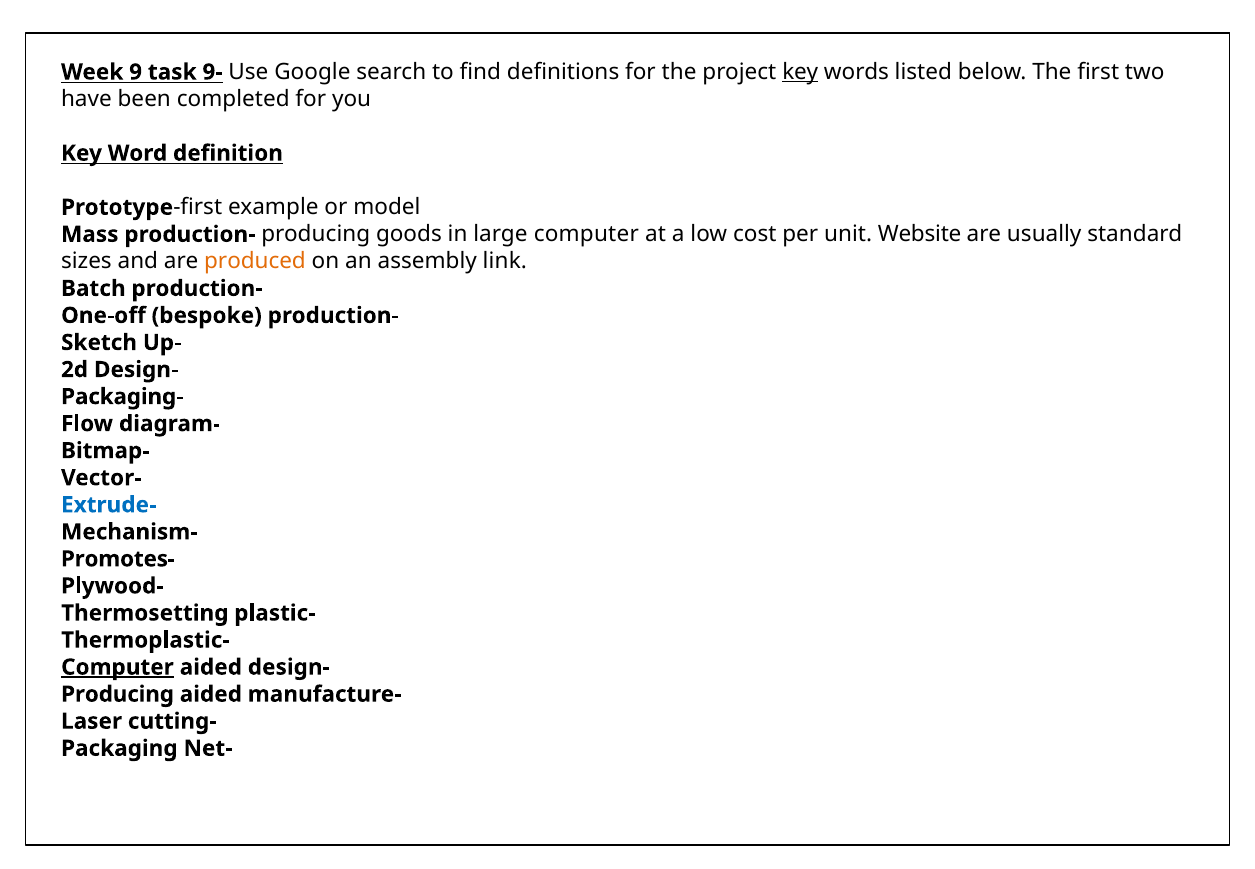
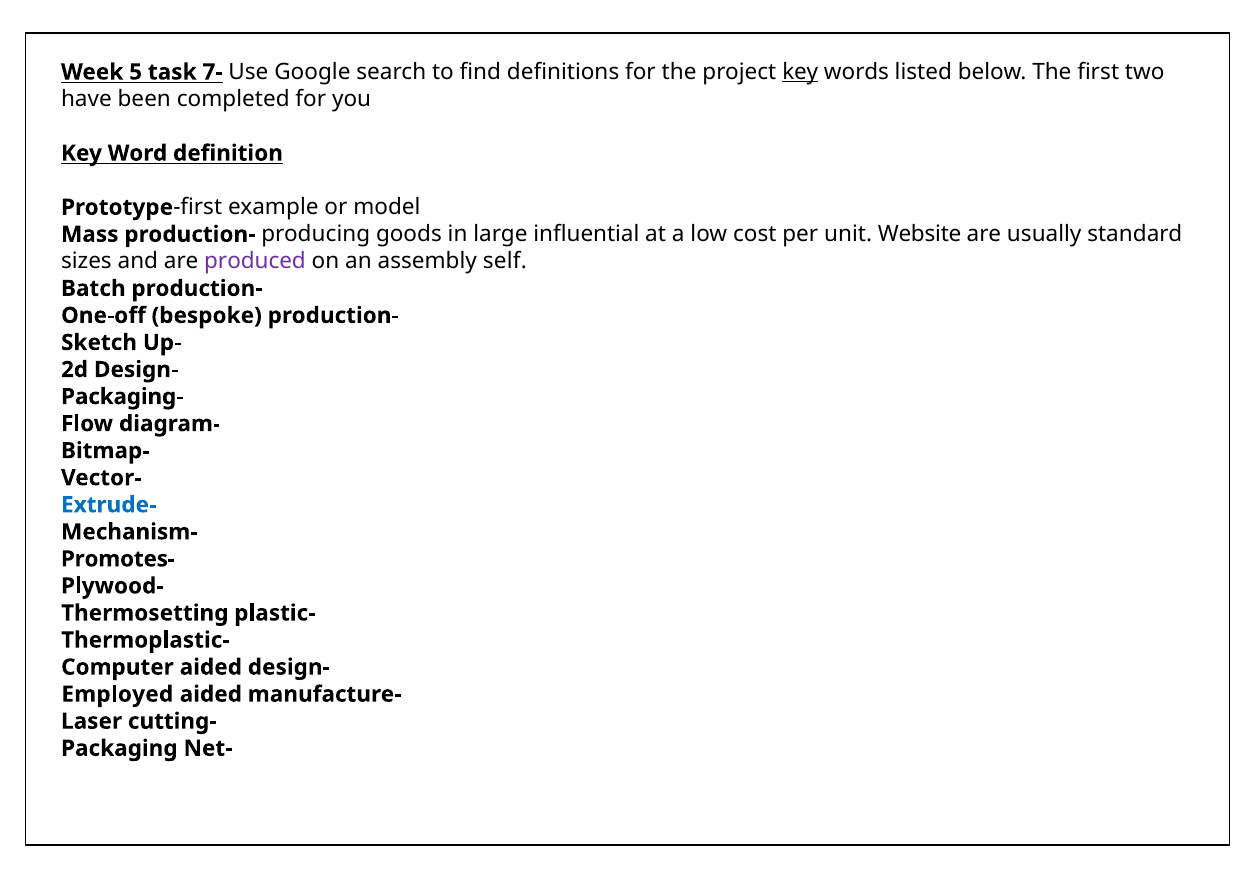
9: 9 -> 5
9-: 9- -> 7-
large computer: computer -> influential
produced colour: orange -> purple
link: link -> self
Computer at (117, 667) underline: present -> none
Producing at (117, 694): Producing -> Employed
